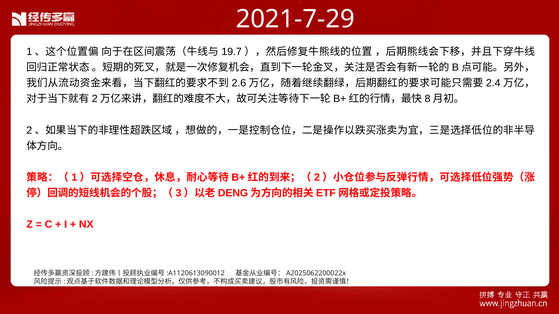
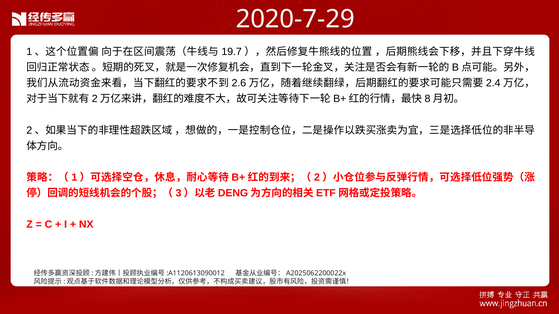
2021-7-29: 2021-7-29 -> 2020-7-29
